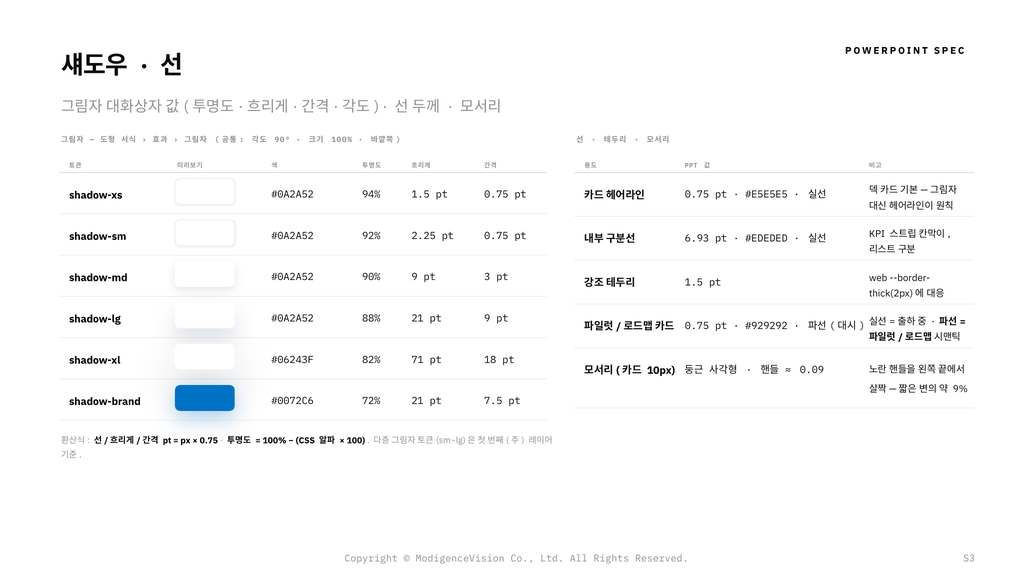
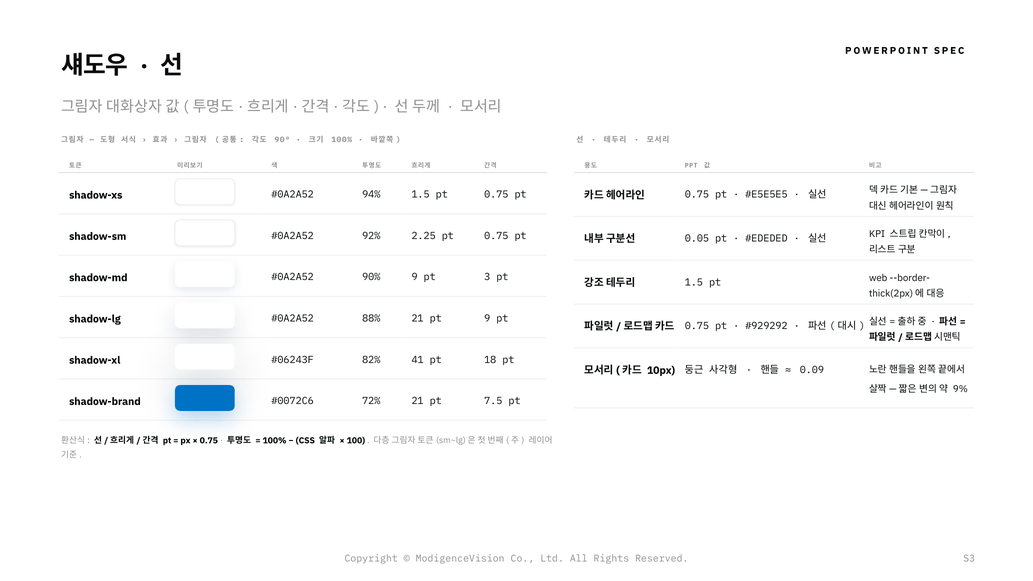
6.93: 6.93 -> 0.05
71: 71 -> 41
